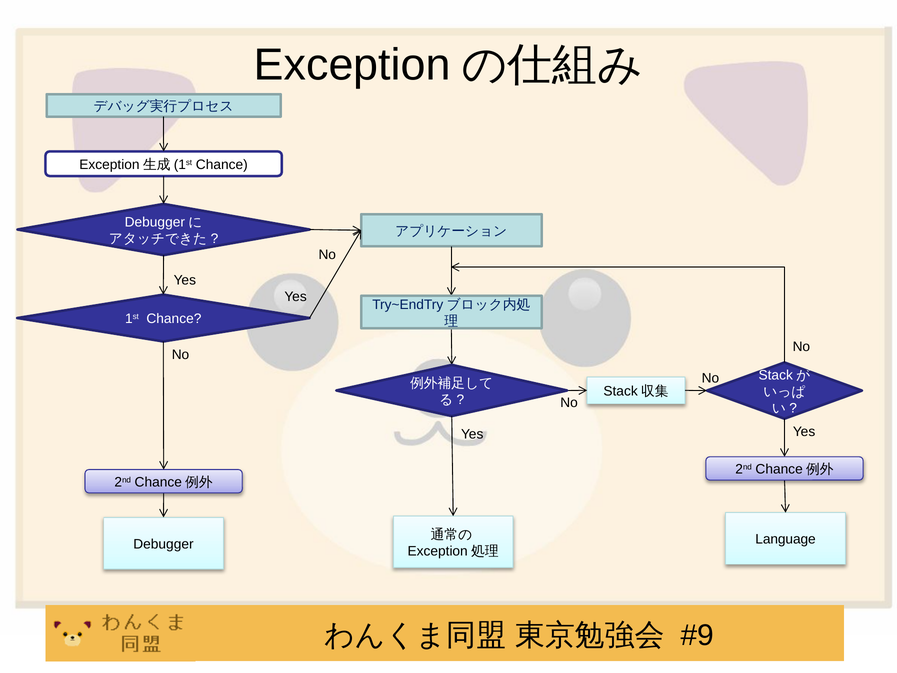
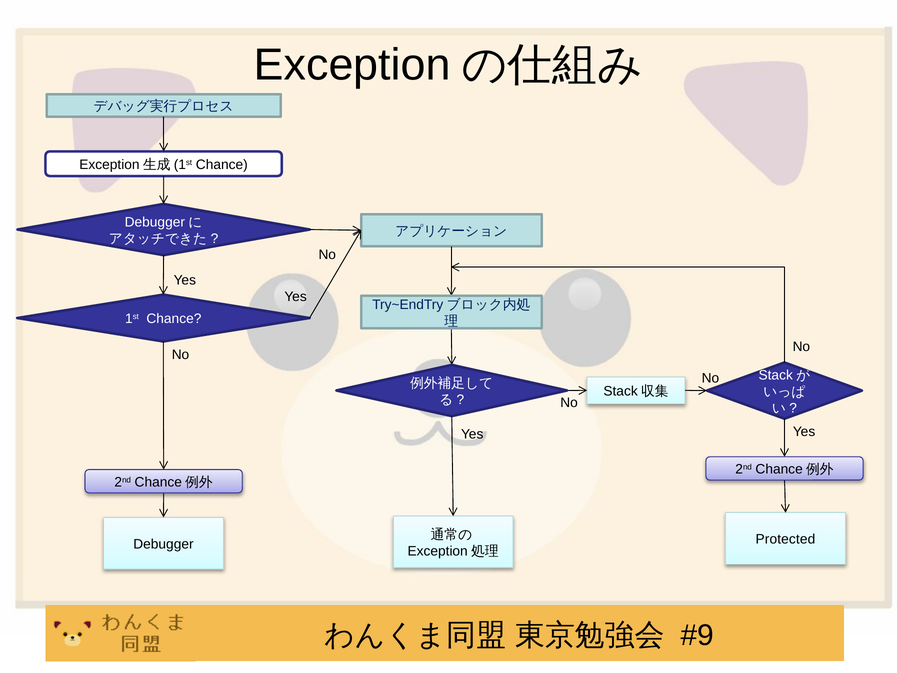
Language: Language -> Protected
